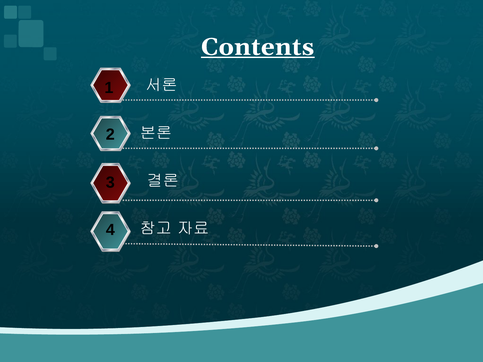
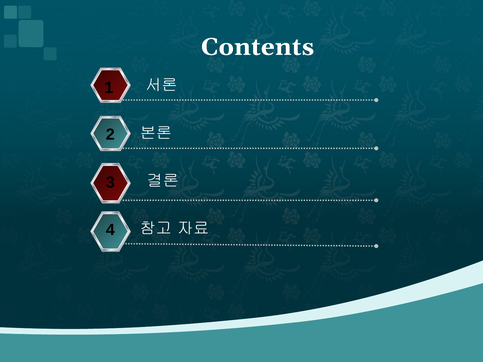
Contents underline: present -> none
